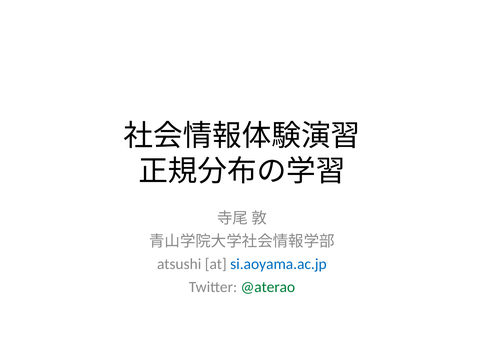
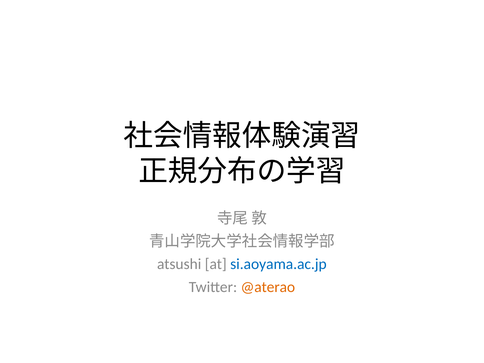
@aterao colour: green -> orange
